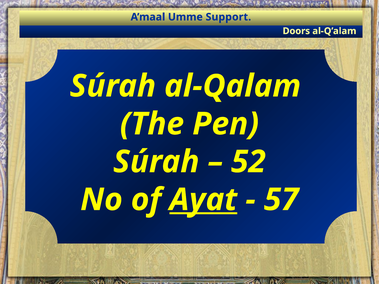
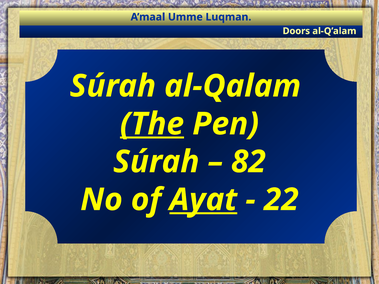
Support: Support -> Luqman
The underline: none -> present
52: 52 -> 82
57: 57 -> 22
